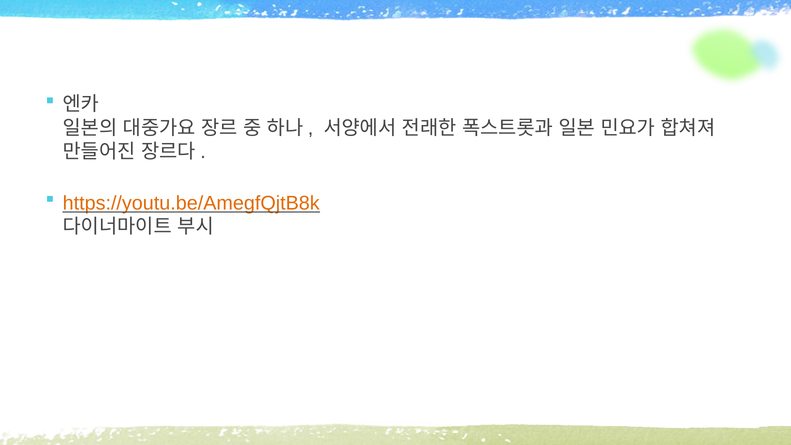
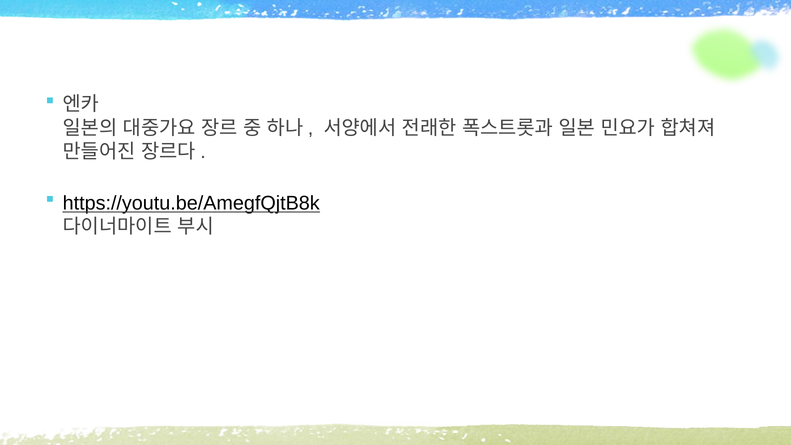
https://youtu.be/AmegfQjtB8k colour: orange -> black
